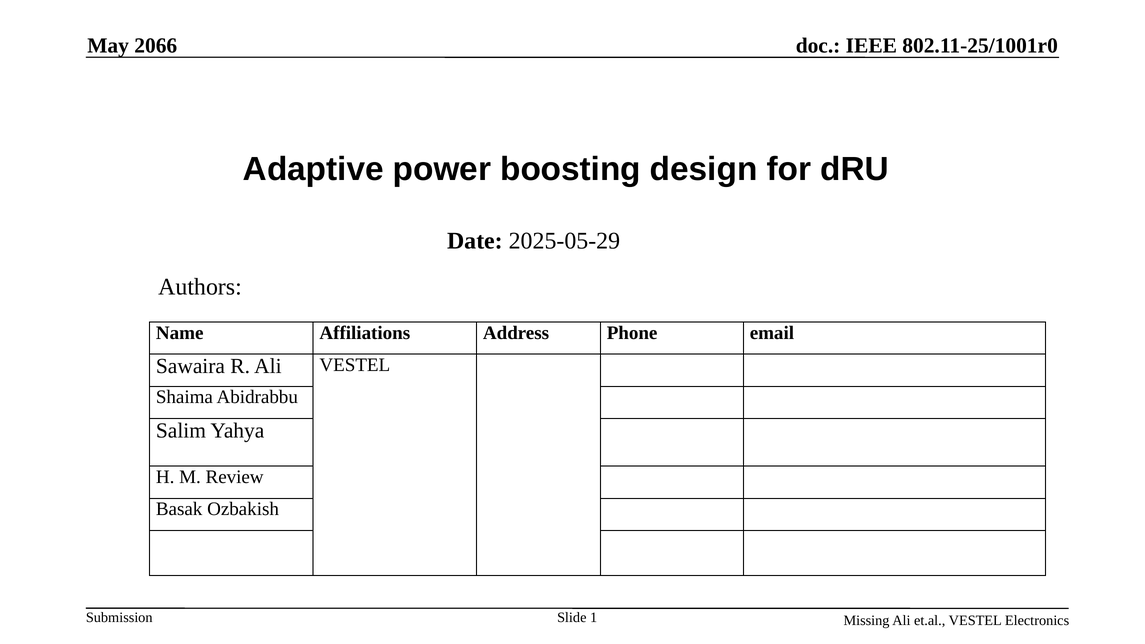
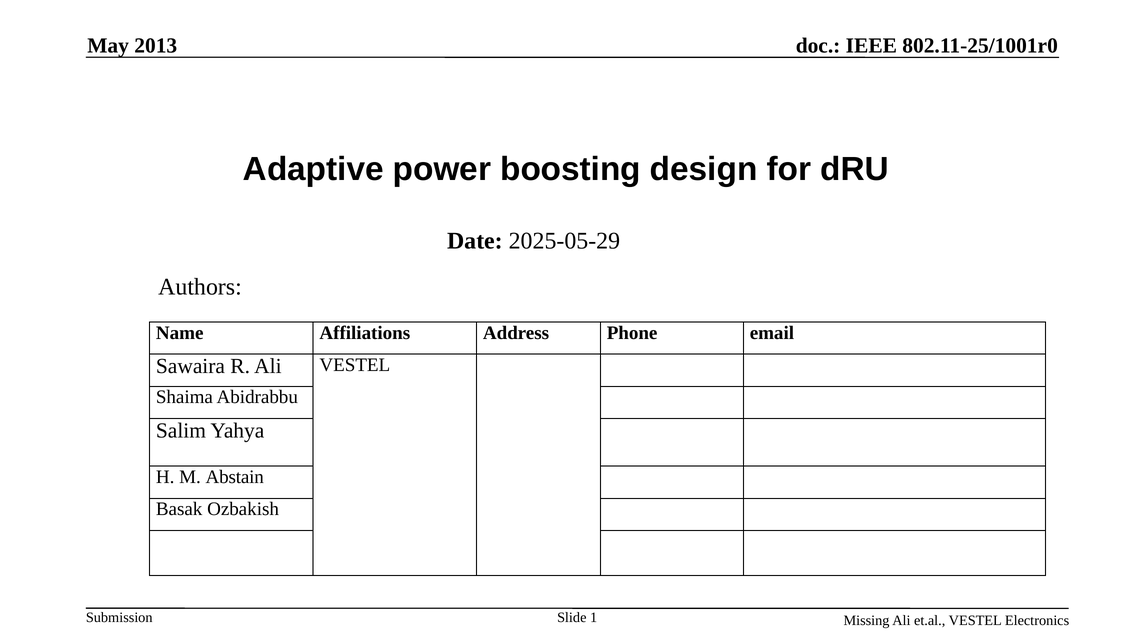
2066: 2066 -> 2013
Review: Review -> Abstain
